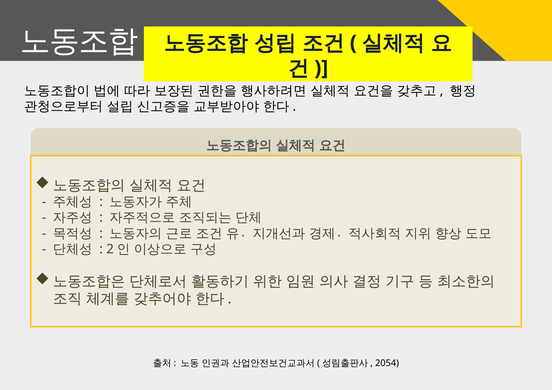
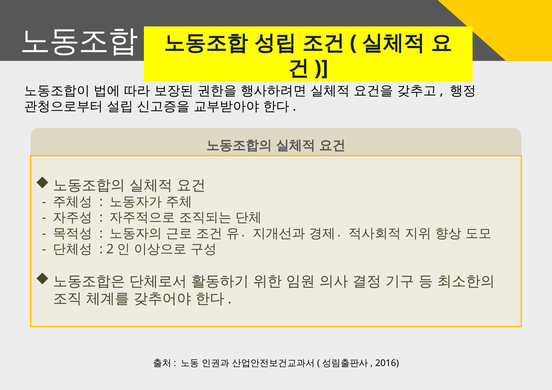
2054: 2054 -> 2016
